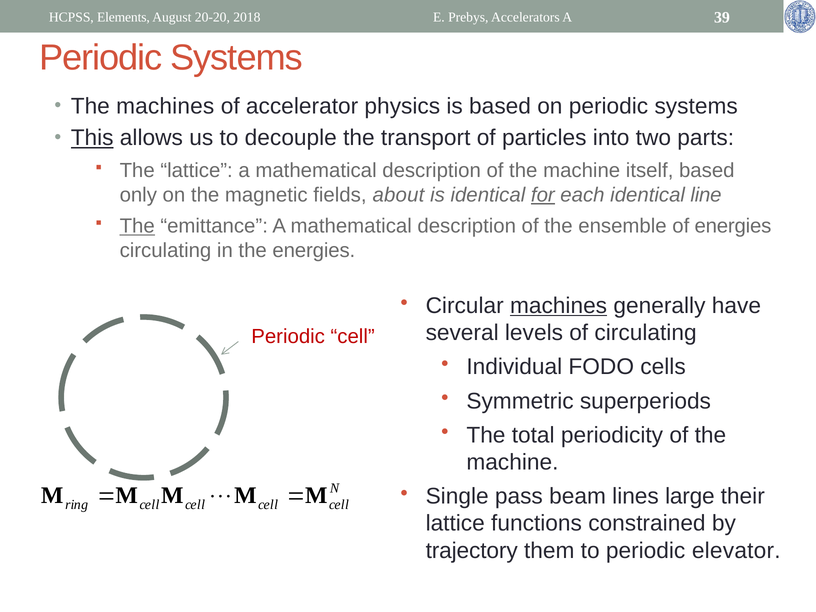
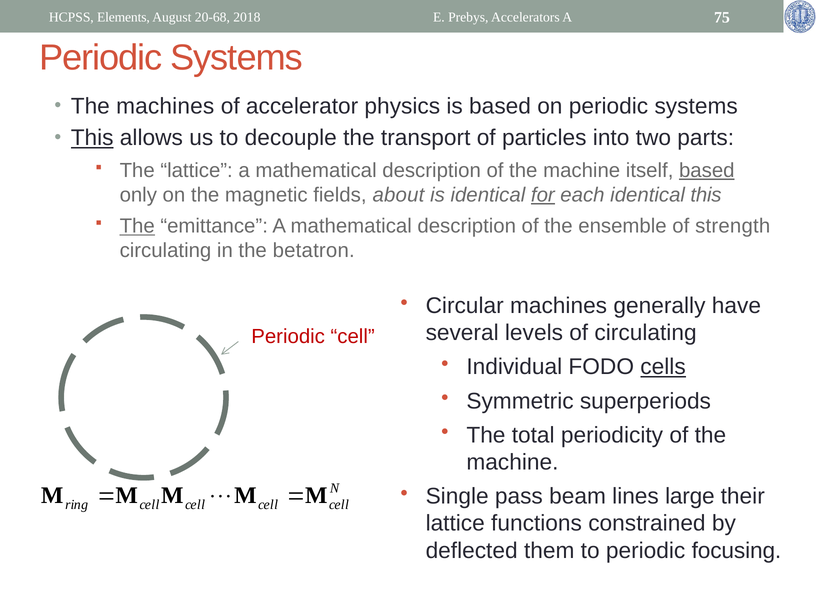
20-20: 20-20 -> 20-68
39: 39 -> 75
based at (707, 170) underline: none -> present
identical line: line -> this
of energies: energies -> strength
the energies: energies -> betatron
machines at (559, 306) underline: present -> none
cells underline: none -> present
trajectory: trajectory -> deflected
elevator: elevator -> focusing
